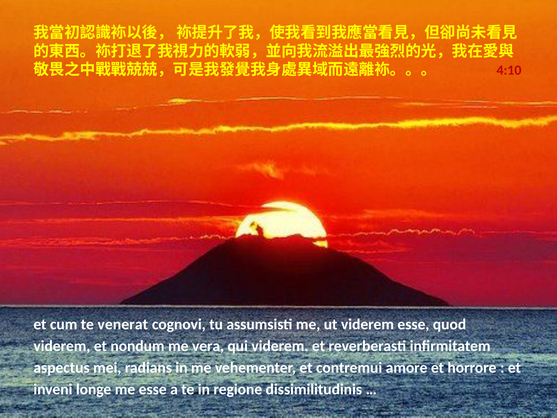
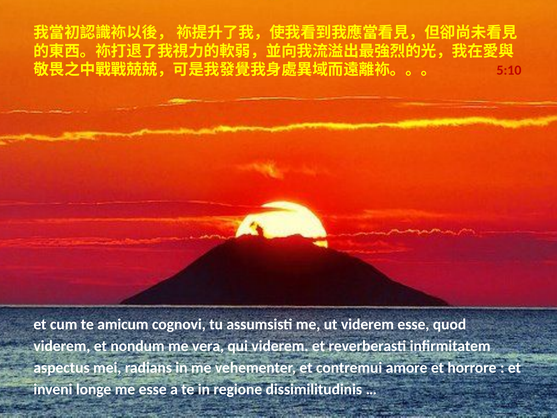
4:10: 4:10 -> 5:10
venerat: venerat -> amicum
